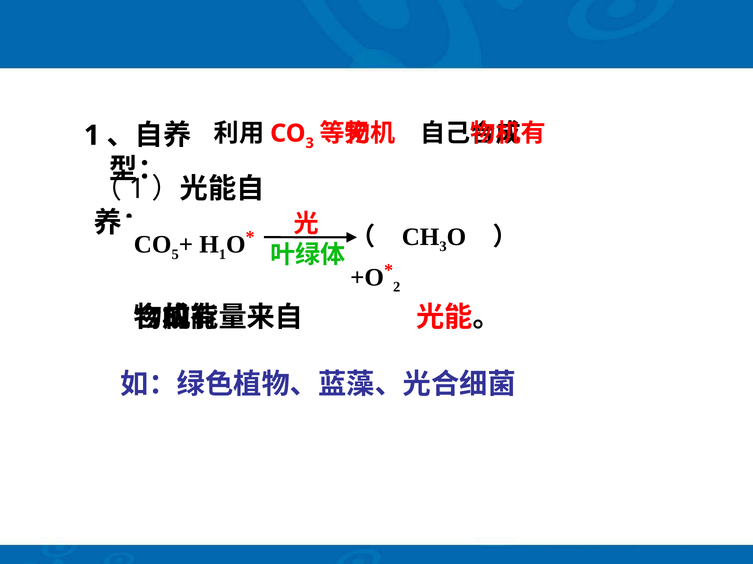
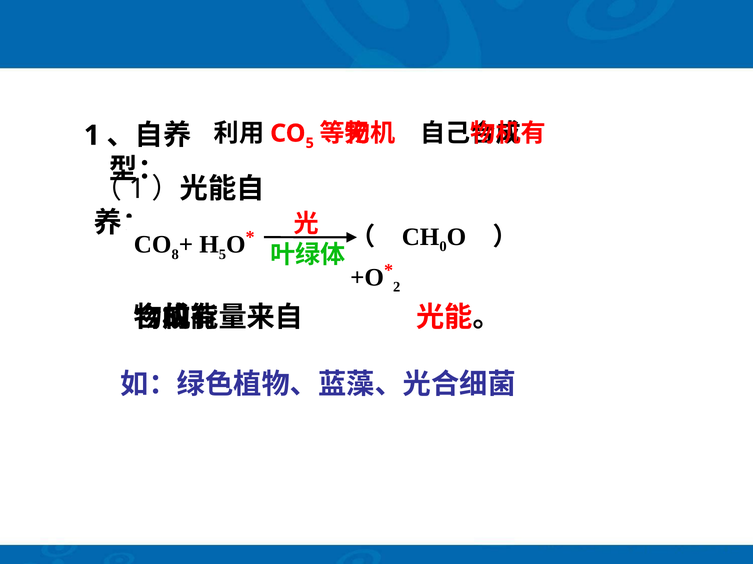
3 at (310, 143): 3 -> 5
3 at (443, 247): 3 -> 0
5: 5 -> 8
1 at (222, 255): 1 -> 5
